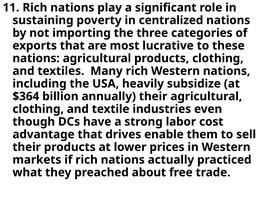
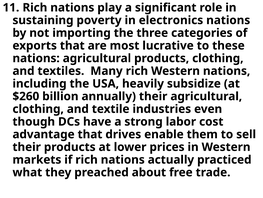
centralized: centralized -> electronics
$364: $364 -> $260
